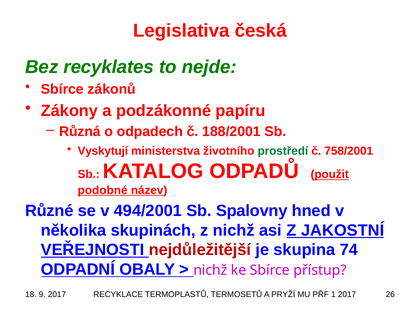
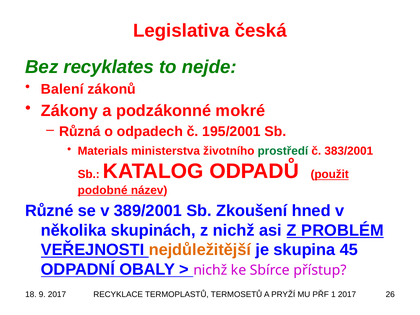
Sbírce at (62, 89): Sbírce -> Balení
papíru: papíru -> mokré
188/2001: 188/2001 -> 195/2001
Vyskytují: Vyskytují -> Materials
758/2001: 758/2001 -> 383/2001
494/2001: 494/2001 -> 389/2001
Spalovny: Spalovny -> Zkoušení
JAKOSTNÍ: JAKOSTNÍ -> PROBLÉM
nejdůležitější colour: red -> orange
74: 74 -> 45
